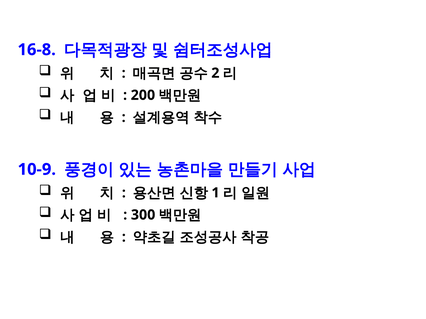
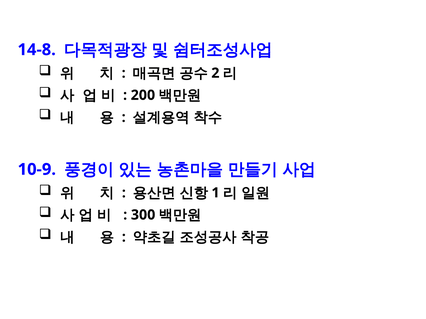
16-8: 16-8 -> 14-8
